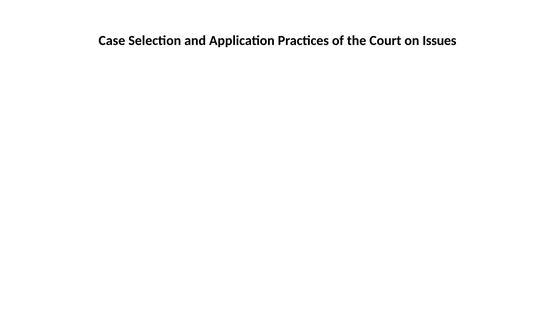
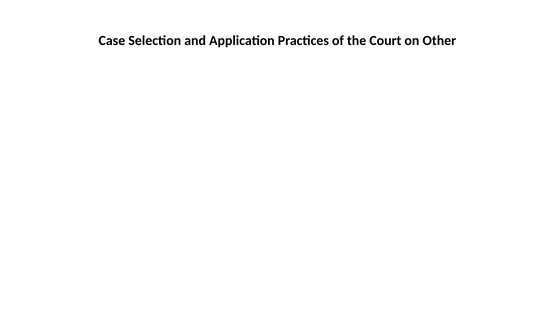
Issues: Issues -> Other
